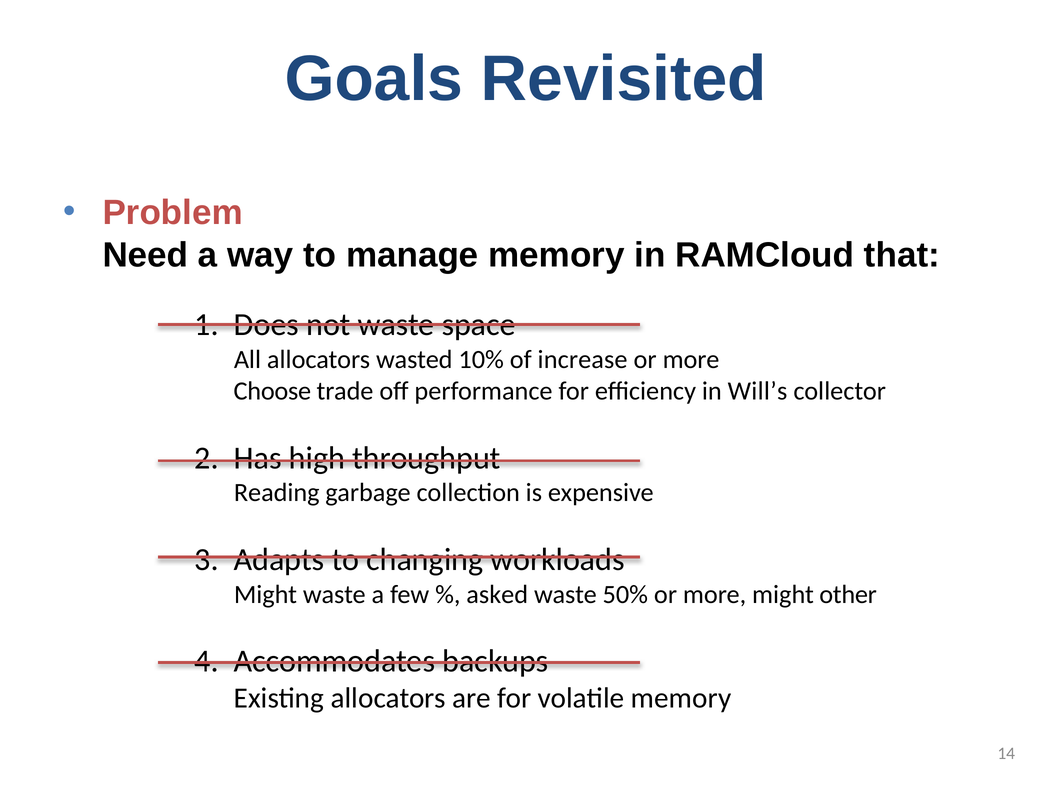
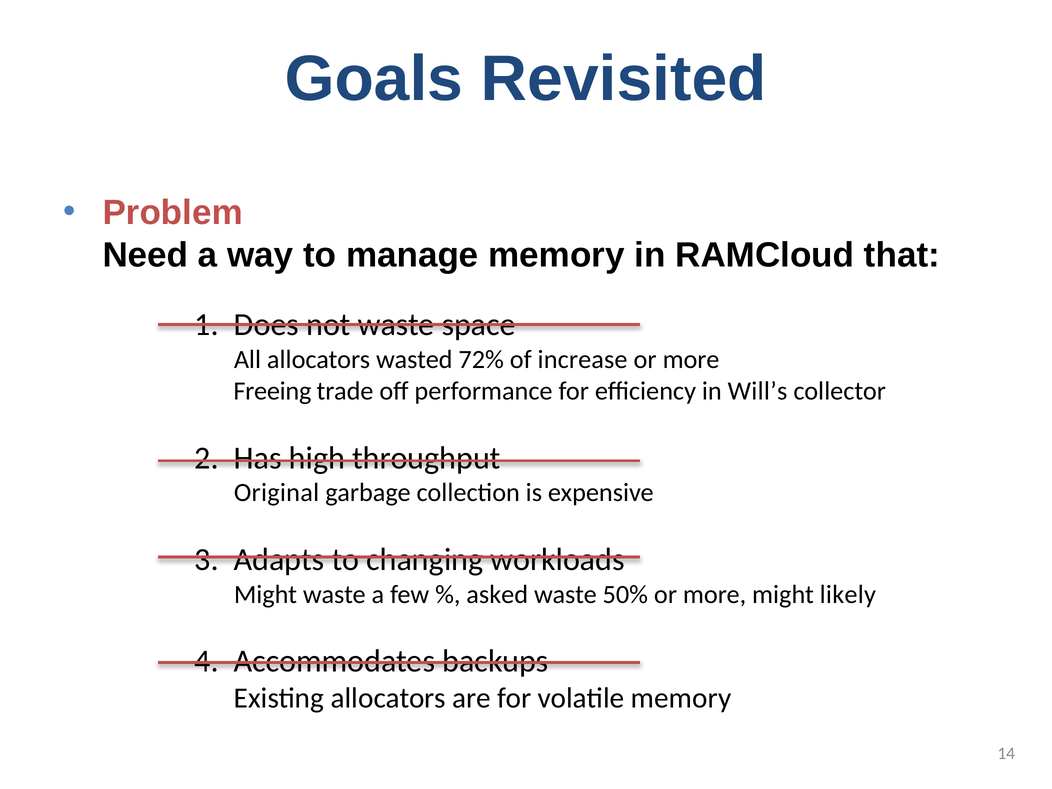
10%: 10% -> 72%
Choose: Choose -> Freeing
Reading: Reading -> Original
other: other -> likely
